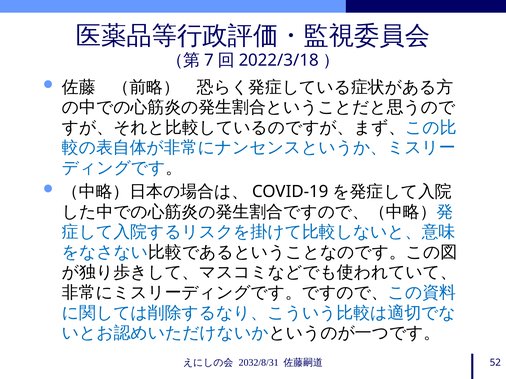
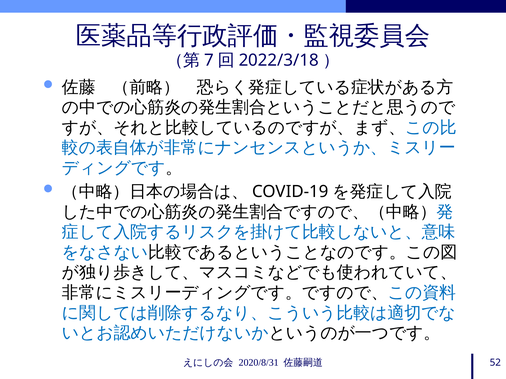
2032/8/31: 2032/8/31 -> 2020/8/31
